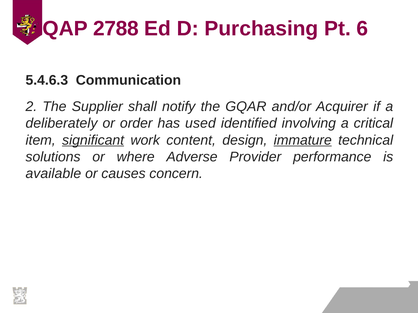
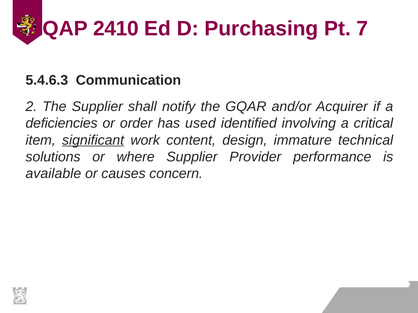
2788: 2788 -> 2410
6: 6 -> 7
deliberately: deliberately -> deficiencies
immature underline: present -> none
where Adverse: Adverse -> Supplier
